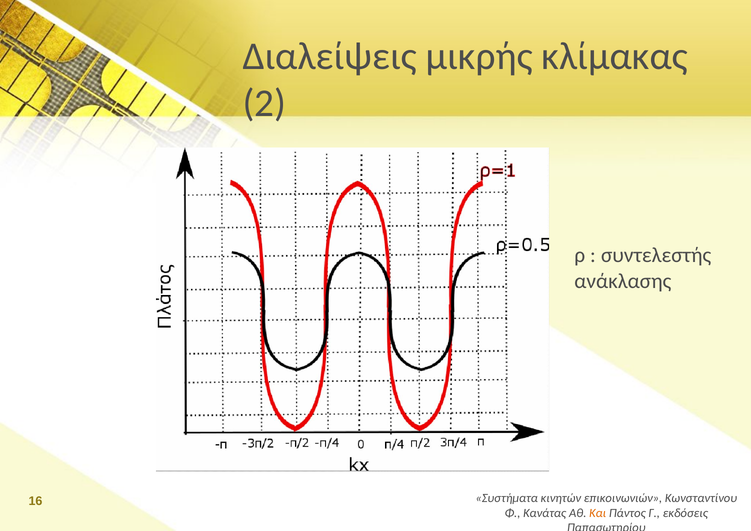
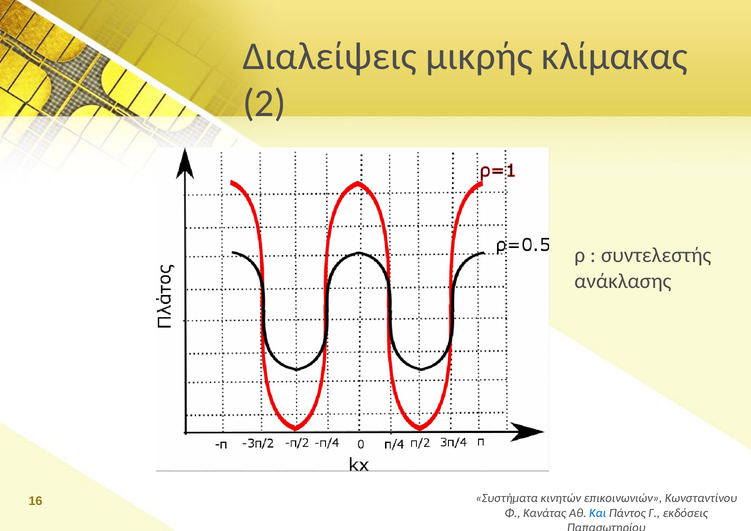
Και colour: orange -> blue
